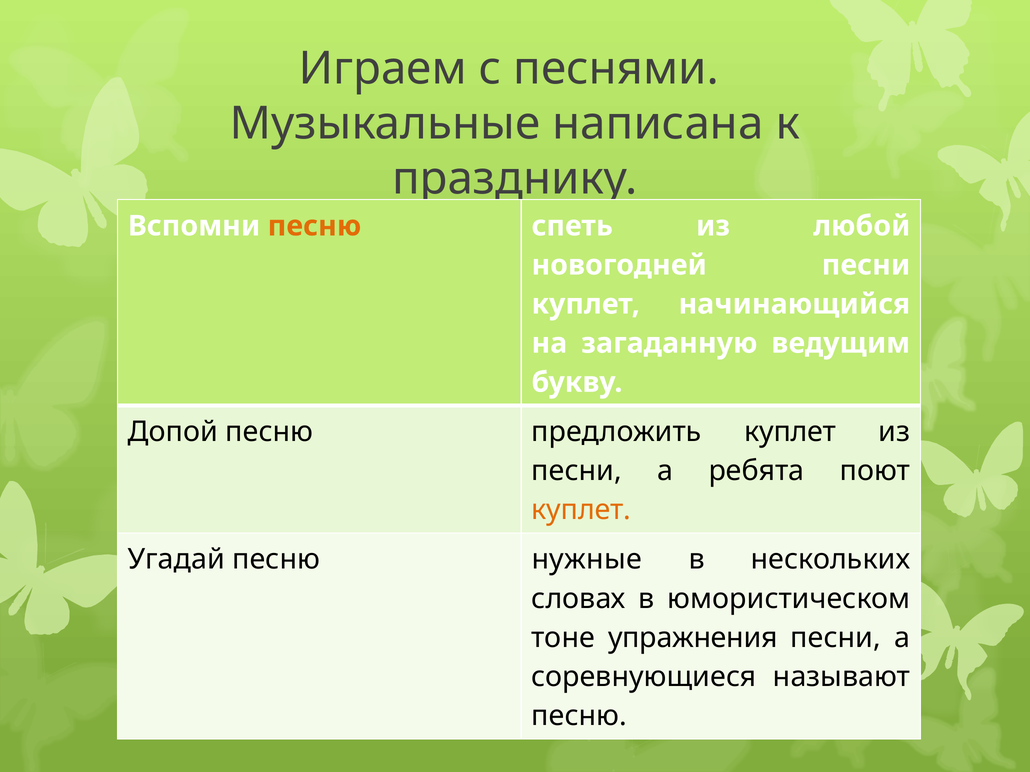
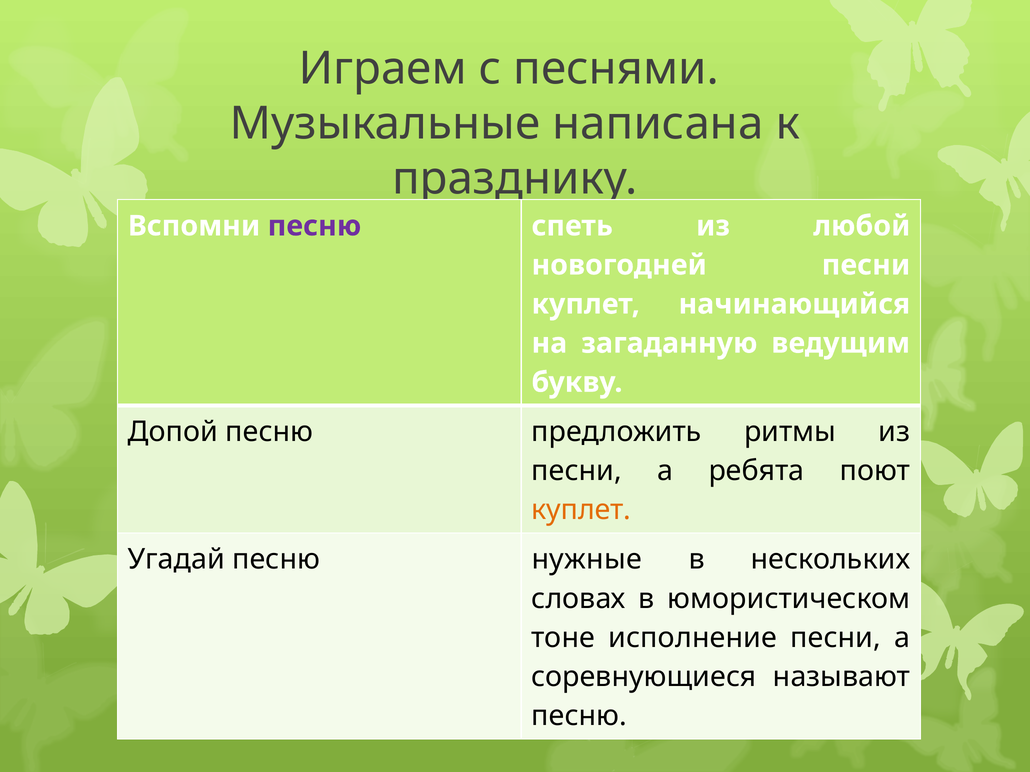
песню at (314, 226) colour: orange -> purple
предложить куплет: куплет -> ритмы
упражнения: упражнения -> исполнение
